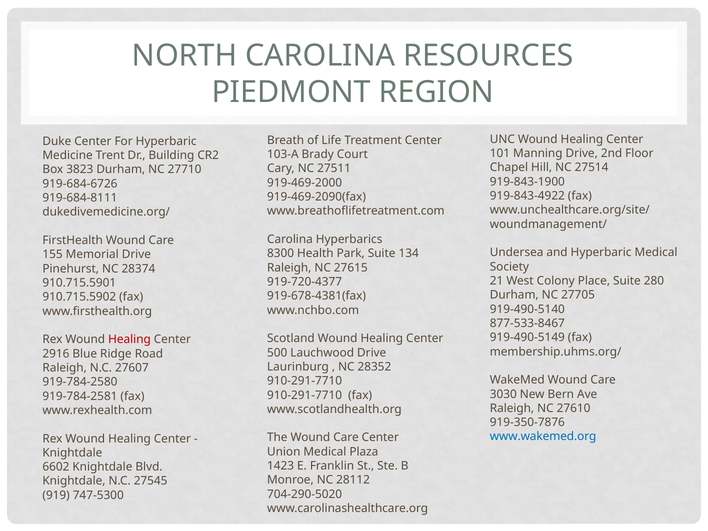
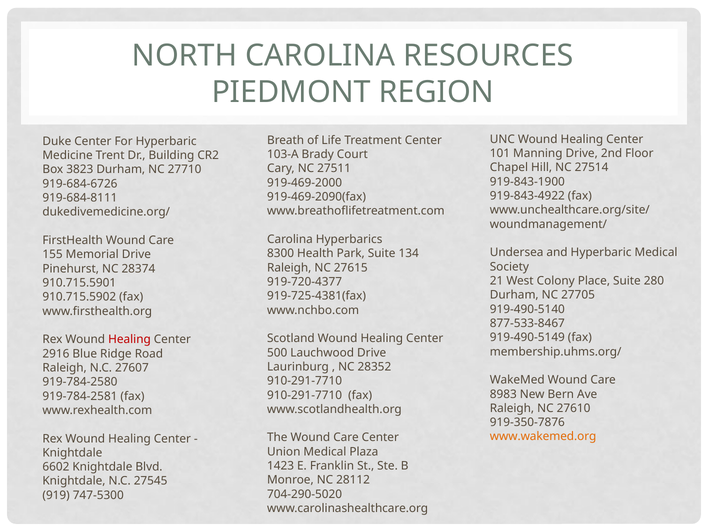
919-678-4381(fax: 919-678-4381(fax -> 919-725-4381(fax
3030: 3030 -> 8983
www.wakemed.org colour: blue -> orange
